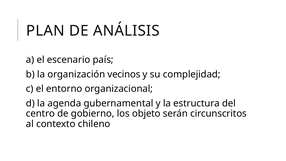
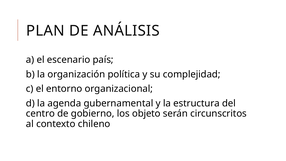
vecinos: vecinos -> política
